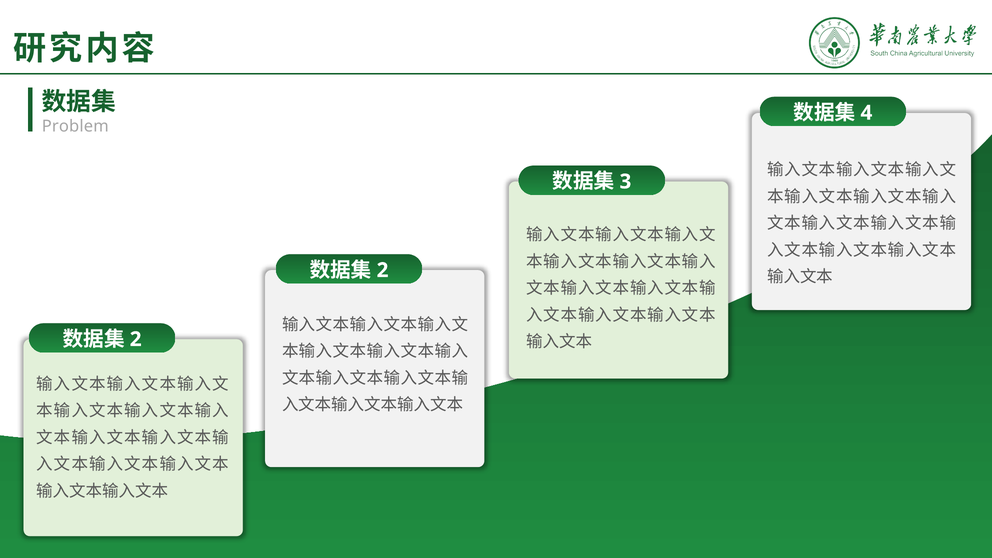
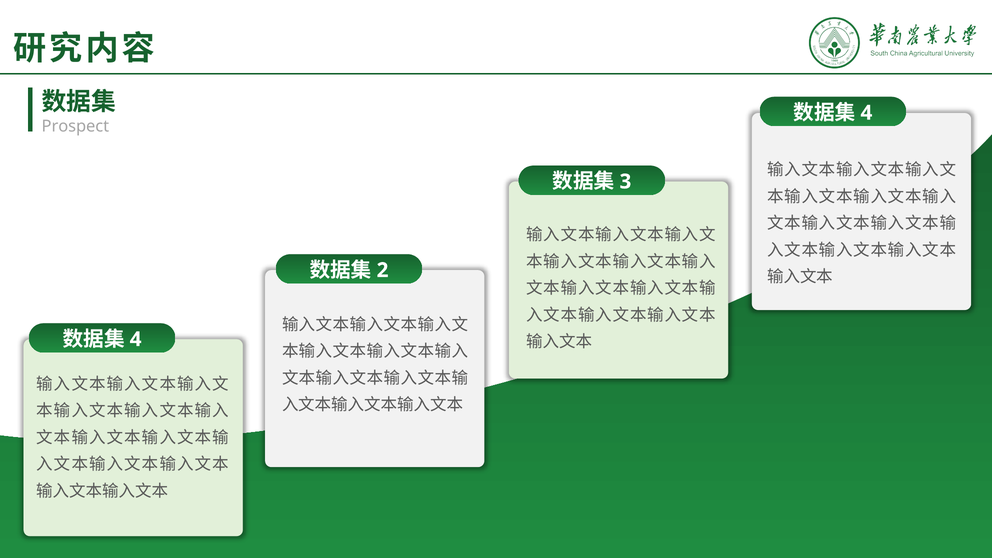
Problem: Problem -> Prospect
2 at (136, 339): 2 -> 4
